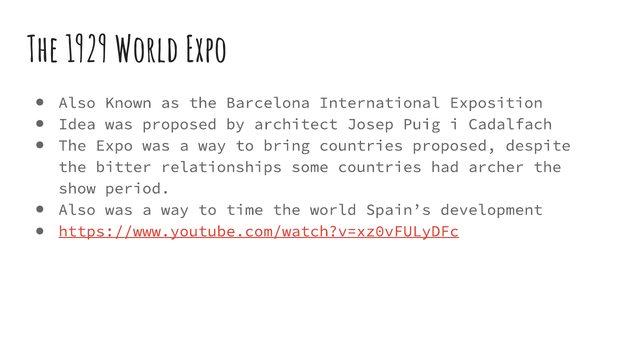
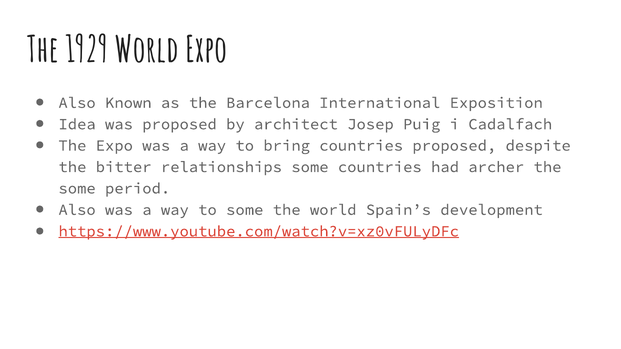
show at (77, 189): show -> some
to time: time -> some
